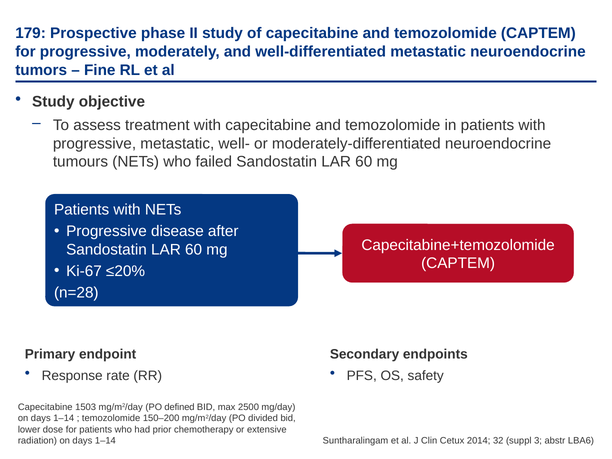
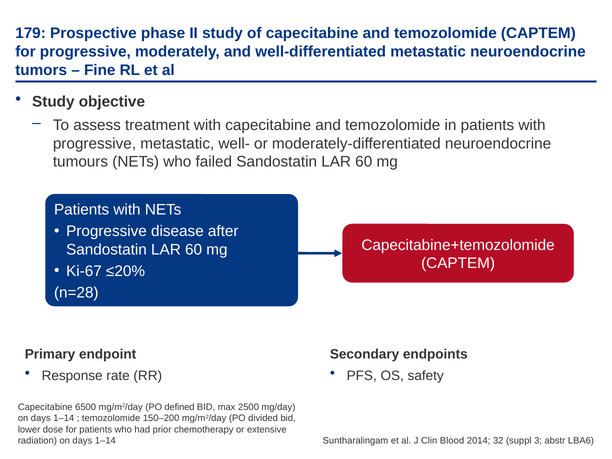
1503: 1503 -> 6500
Cetux: Cetux -> Blood
